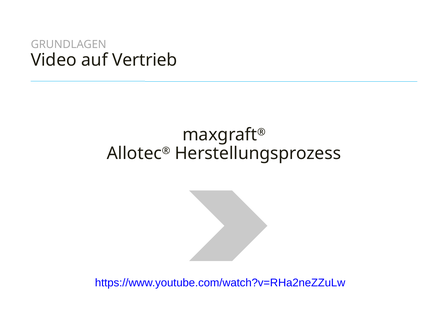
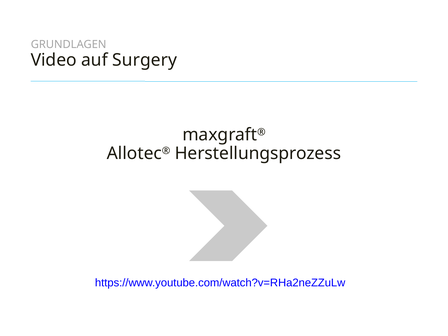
Vertrieb: Vertrieb -> Surgery
